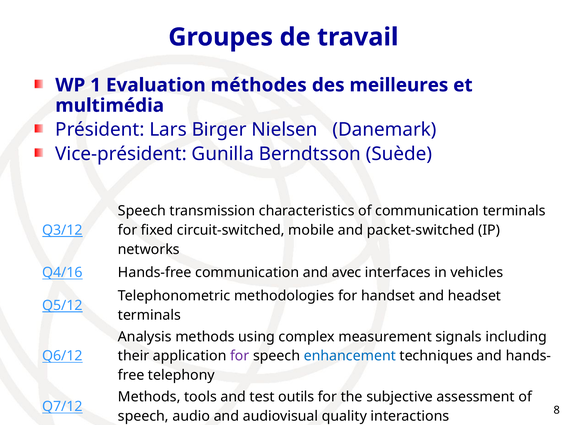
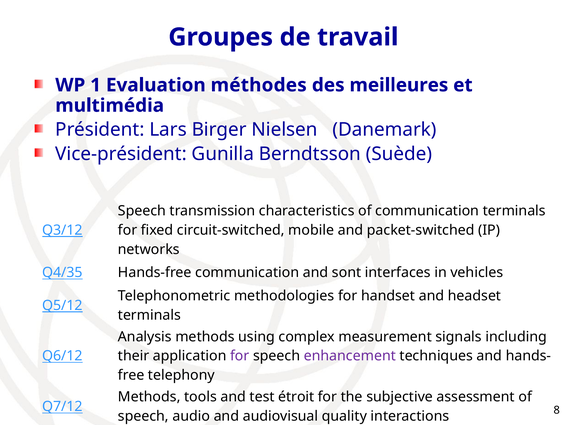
Q4/16: Q4/16 -> Q4/35
avec: avec -> sont
enhancement colour: blue -> purple
outils: outils -> étroit
